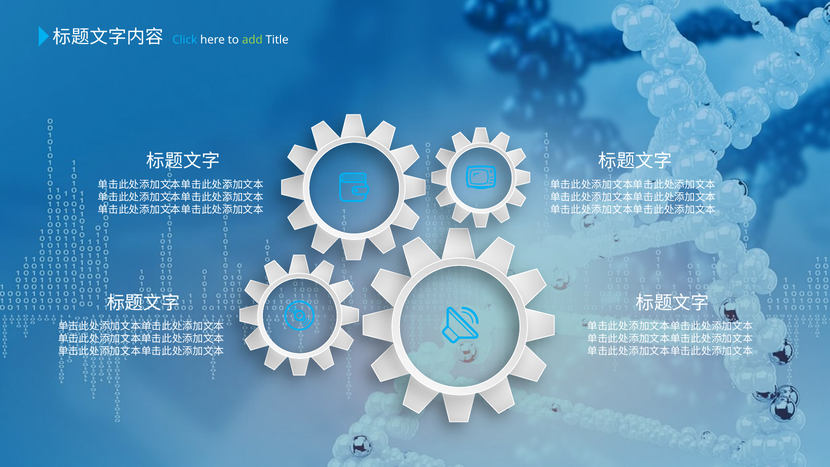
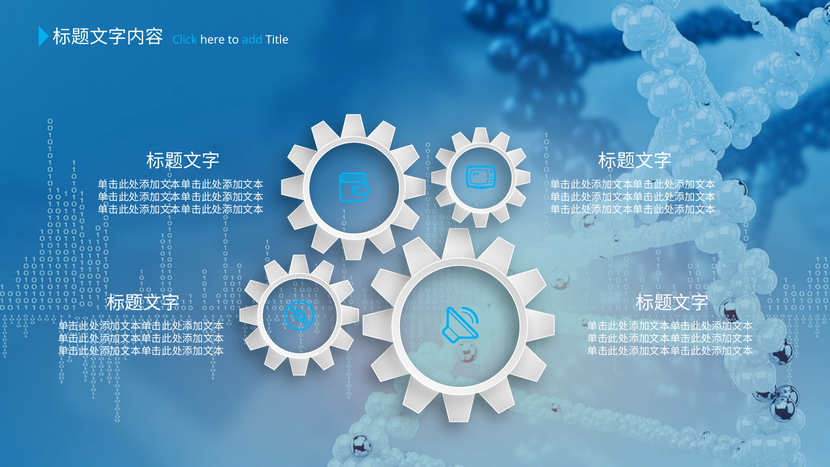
add colour: light green -> light blue
